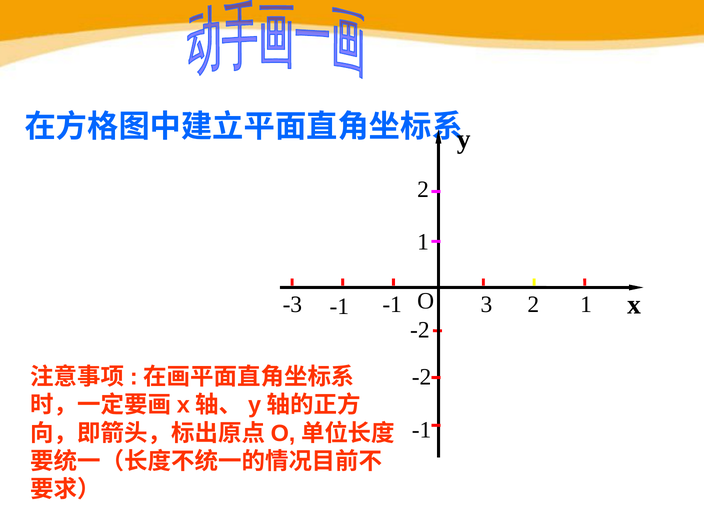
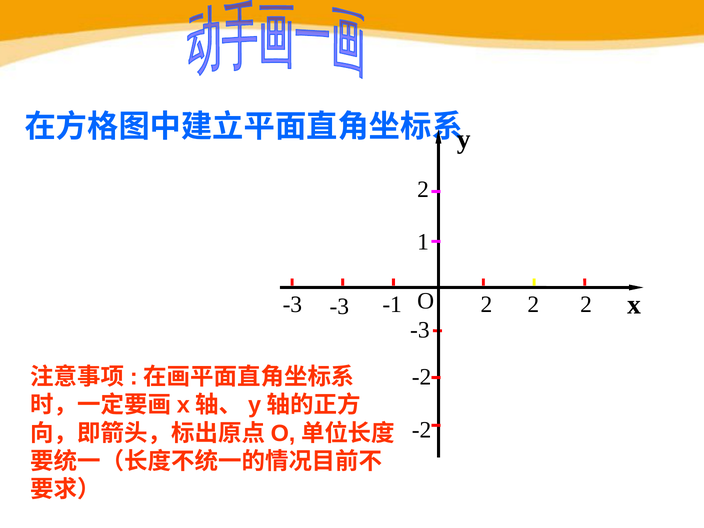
O 3: 3 -> 2
1 at (586, 305): 1 -> 2
-1 at (339, 307): -1 -> -3
-2 at (420, 330): -2 -> -3
-1 at (422, 430): -1 -> -2
